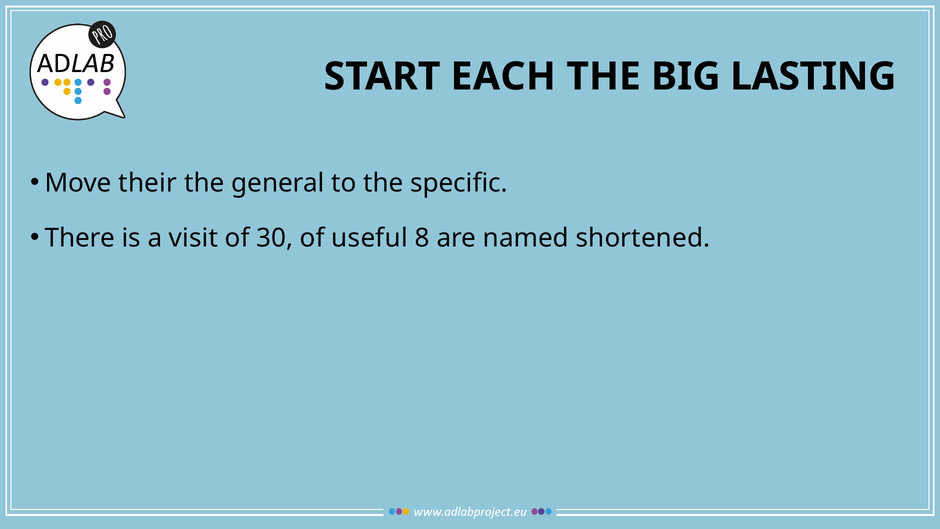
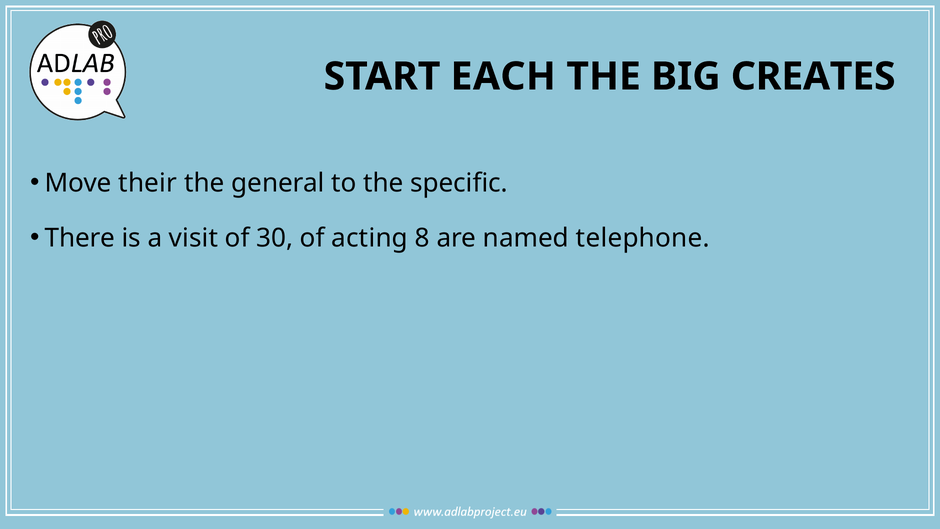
LASTING: LASTING -> CREATES
useful: useful -> acting
shortened: shortened -> telephone
